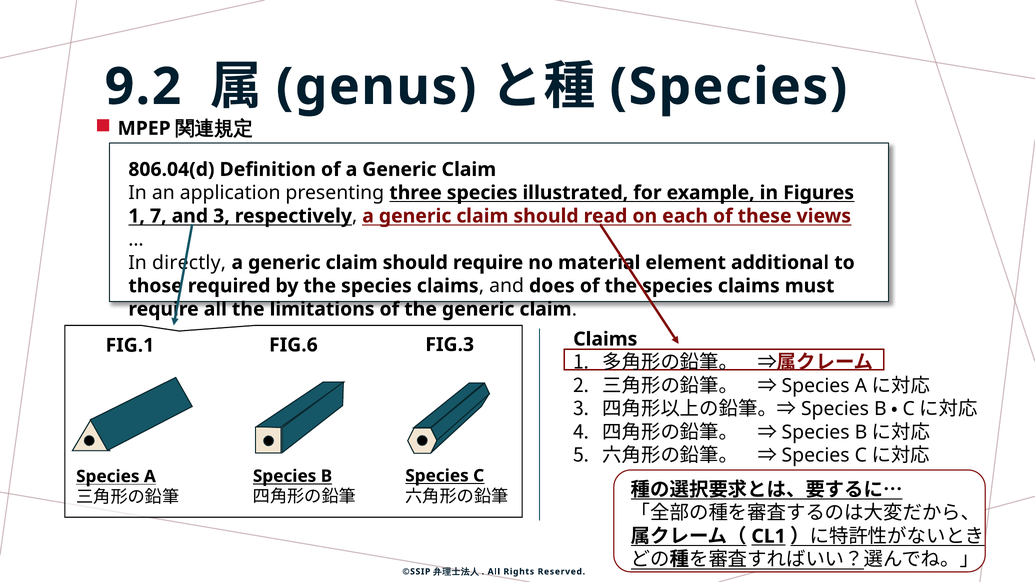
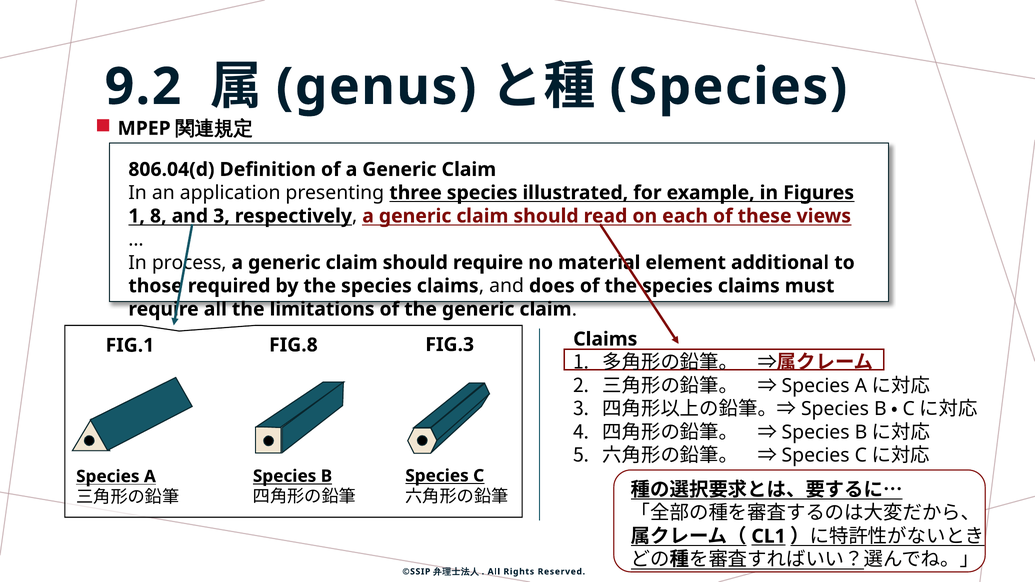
7: 7 -> 8
directly: directly -> process
FIG.6: FIG.6 -> FIG.8
